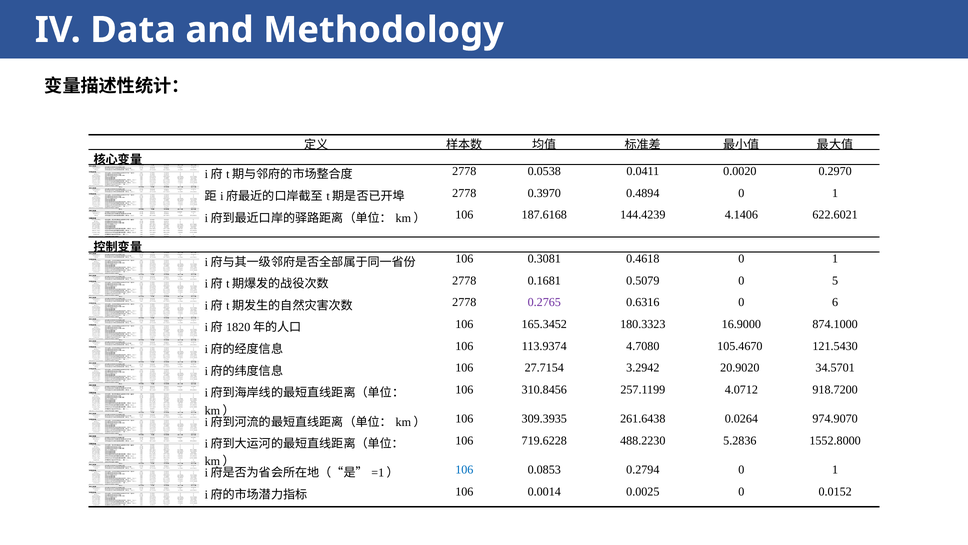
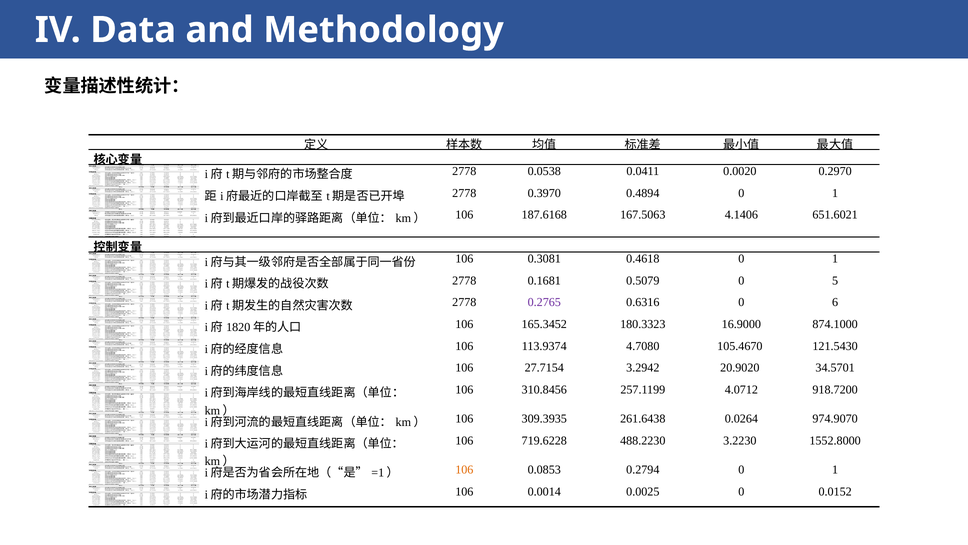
144.4239: 144.4239 -> 167.5063
622.6021: 622.6021 -> 651.6021
5.2836: 5.2836 -> 3.2230
106 at (464, 469) colour: blue -> orange
